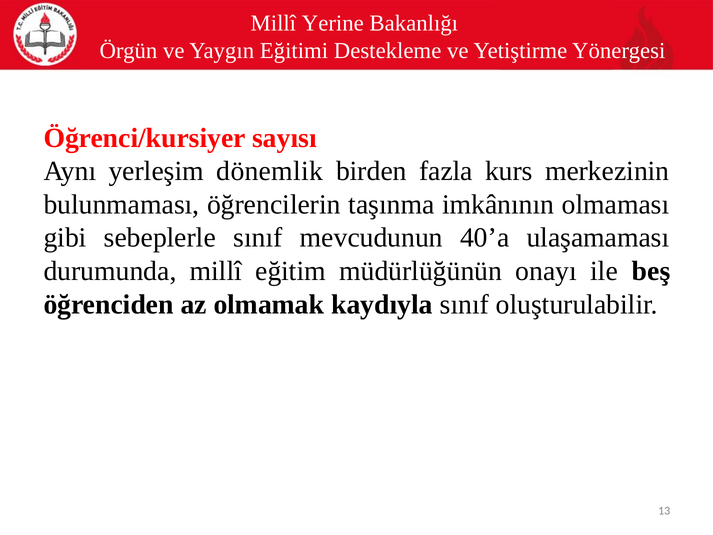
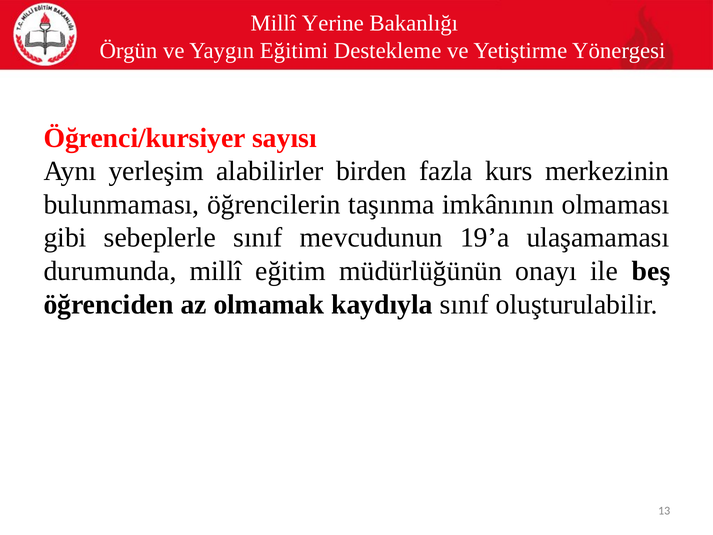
dönemlik: dönemlik -> alabilirler
40’a: 40’a -> 19’a
